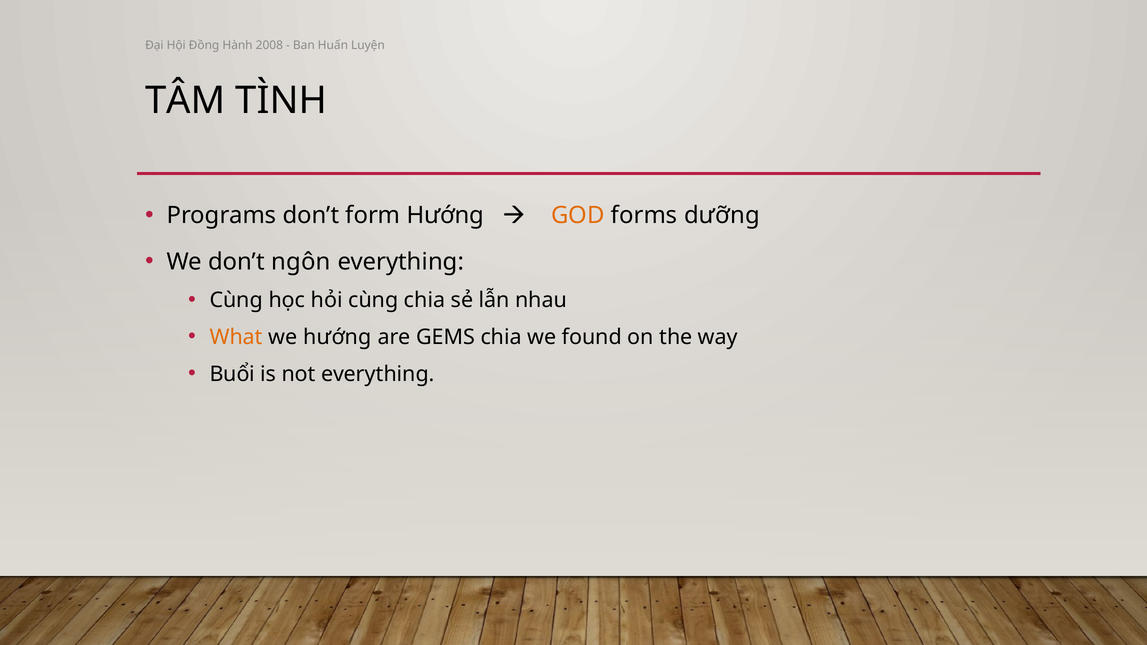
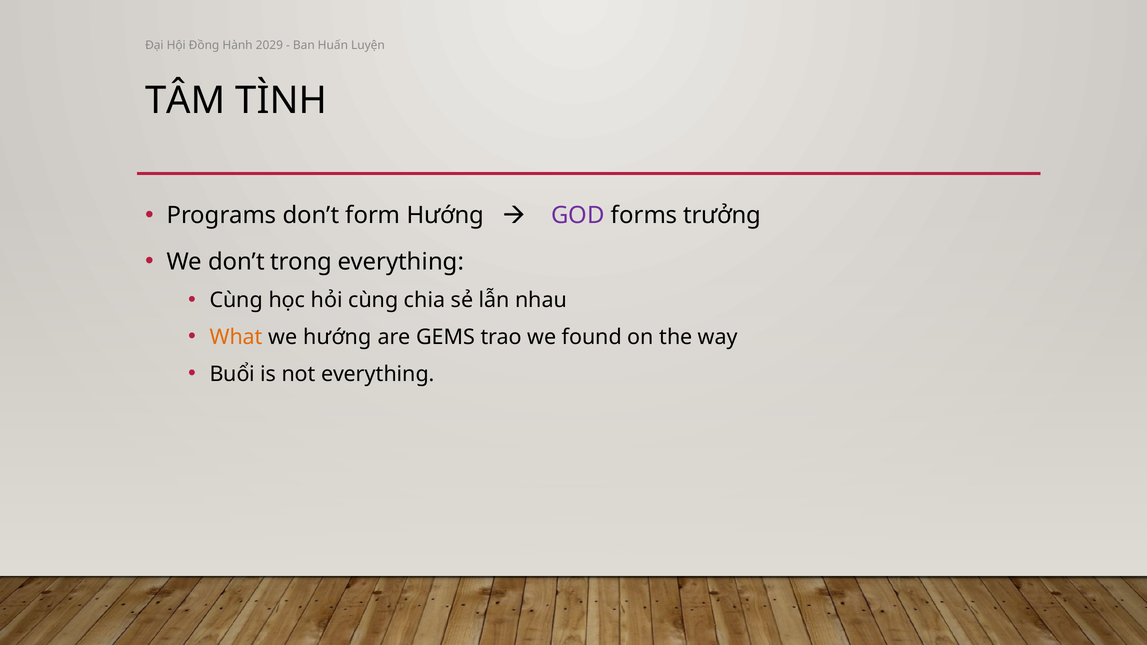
2008: 2008 -> 2029
GOD colour: orange -> purple
dưỡng: dưỡng -> trưởng
ngôn: ngôn -> trong
GEMS chia: chia -> trao
